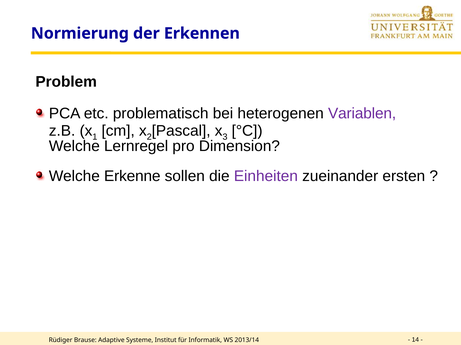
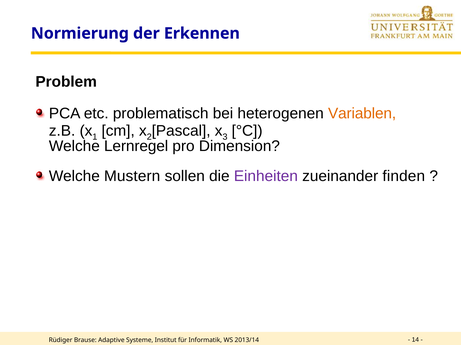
Variablen colour: purple -> orange
Erkenne: Erkenne -> Mustern
ersten: ersten -> finden
